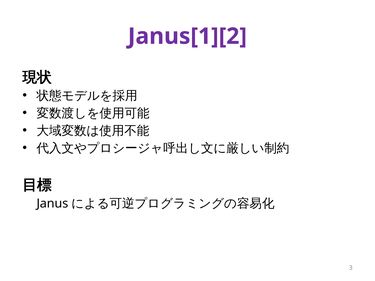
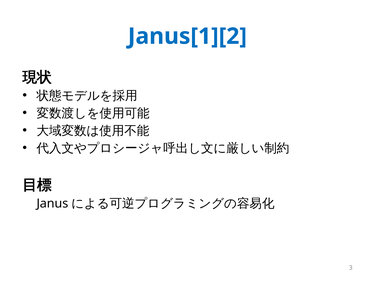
Janus[1][2 colour: purple -> blue
